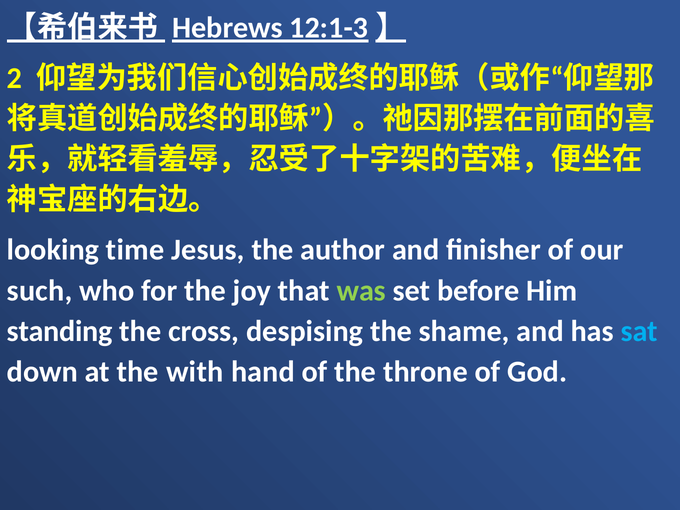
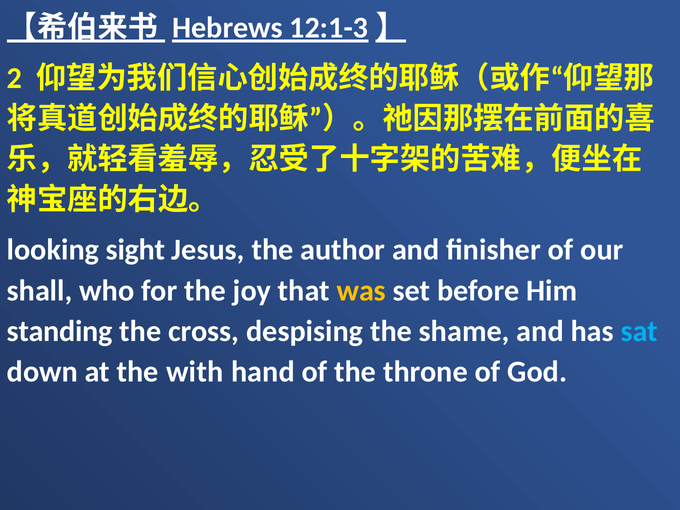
time: time -> sight
such: such -> shall
was colour: light green -> yellow
